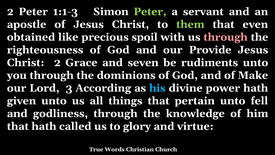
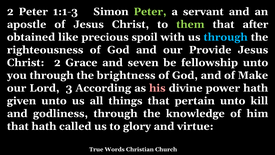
even: even -> after
through at (226, 37) colour: pink -> light blue
rudiments: rudiments -> fellowship
dominions: dominions -> brightness
his colour: light blue -> pink
fell: fell -> kill
